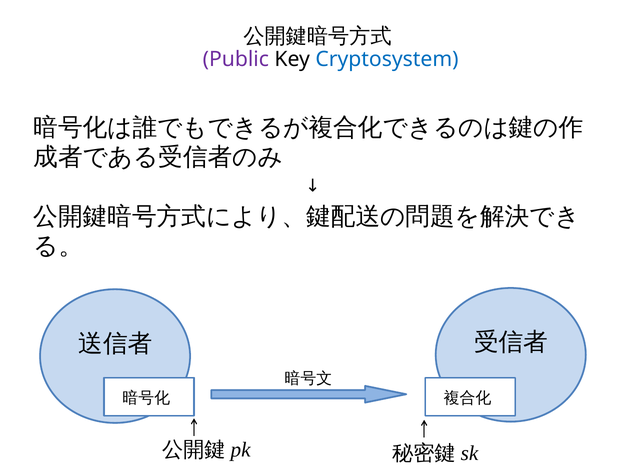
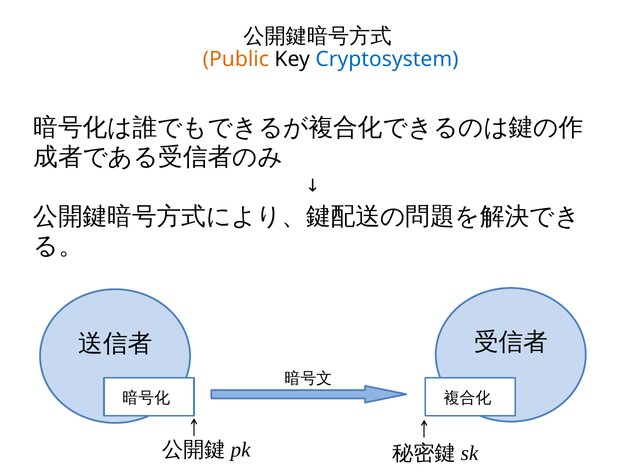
Public colour: purple -> orange
